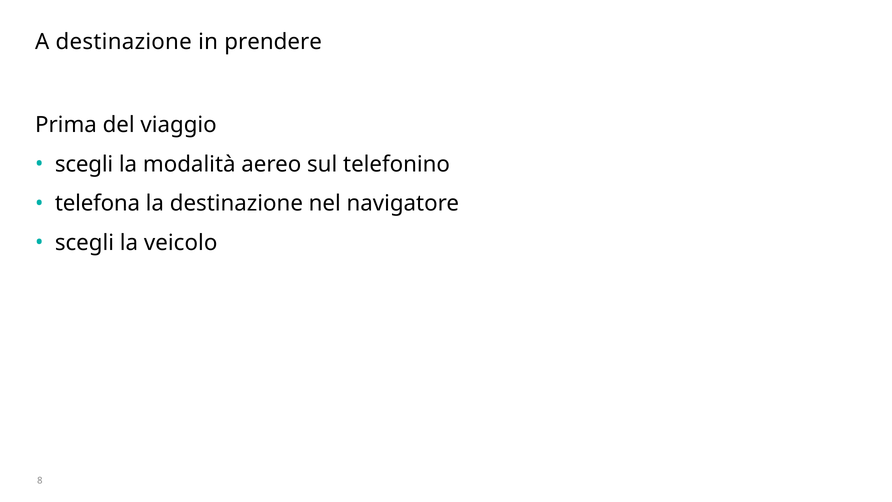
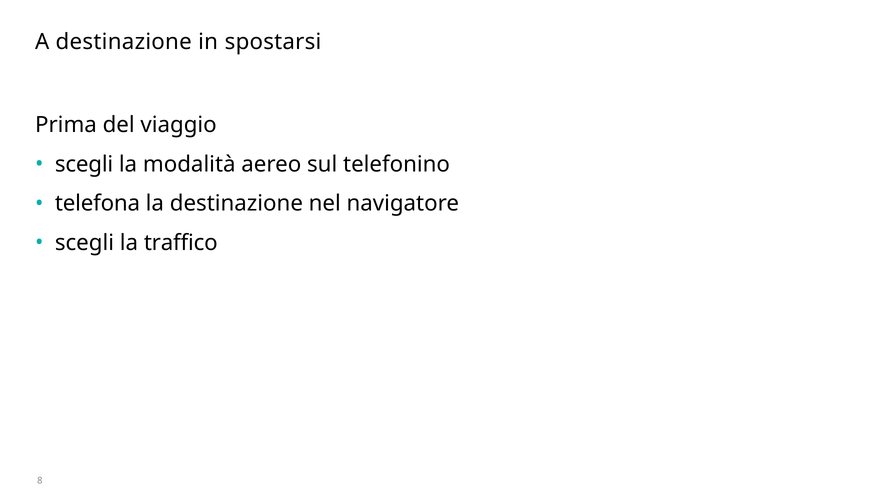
prendere: prendere -> spostarsi
veicolo: veicolo -> traffico
